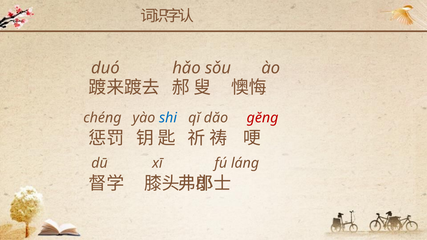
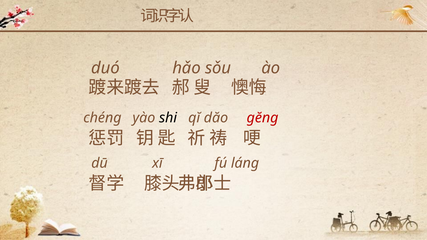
shi colour: blue -> black
